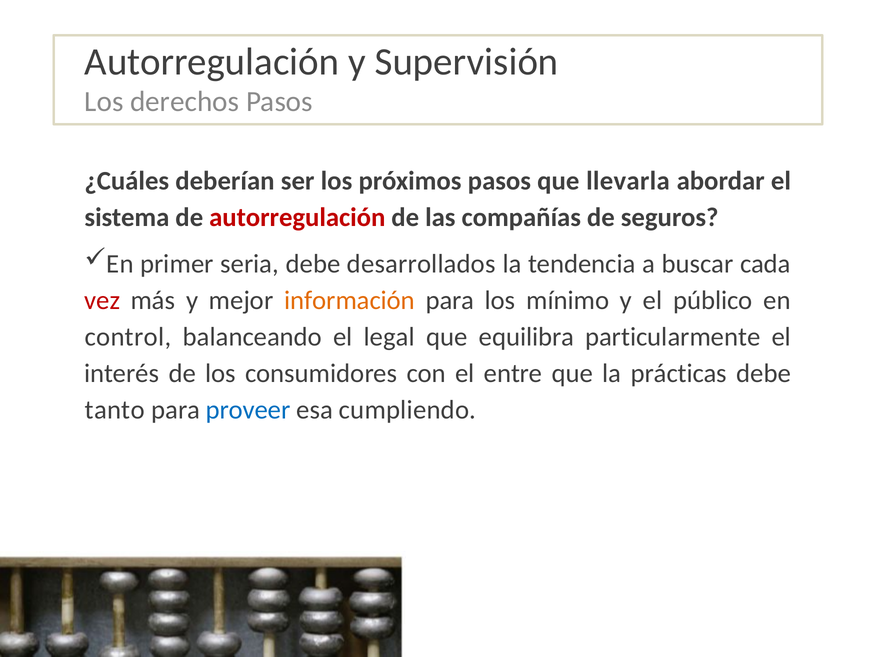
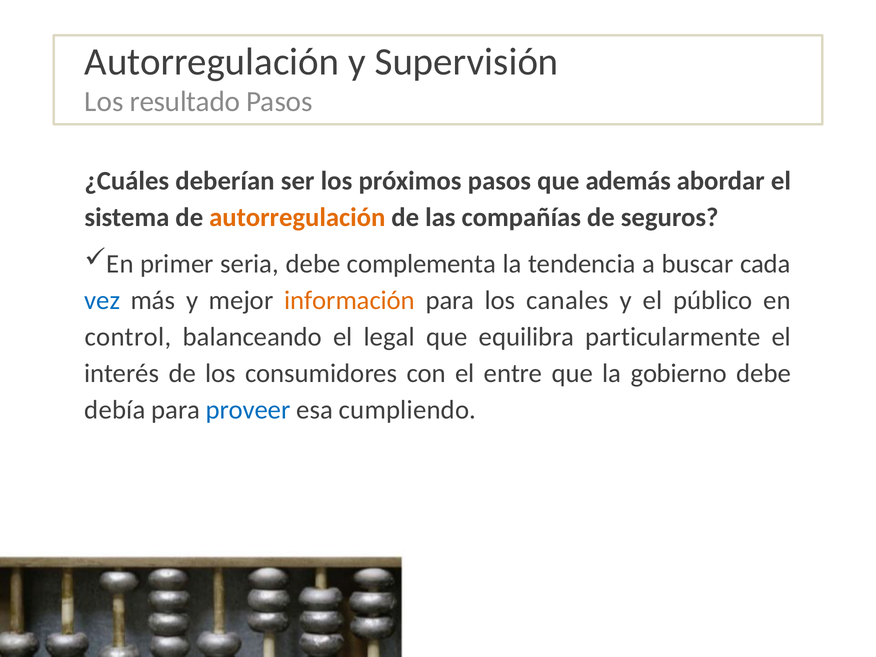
derechos: derechos -> resultado
llevarla: llevarla -> además
autorregulación at (297, 217) colour: red -> orange
desarrollados: desarrollados -> complementa
vez colour: red -> blue
mínimo: mínimo -> canales
prácticas: prácticas -> gobierno
tanto: tanto -> debía
